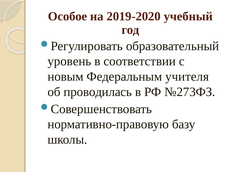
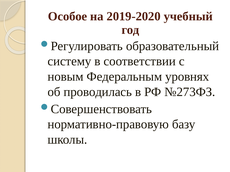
уровень: уровень -> систему
учителя: учителя -> уровнях
